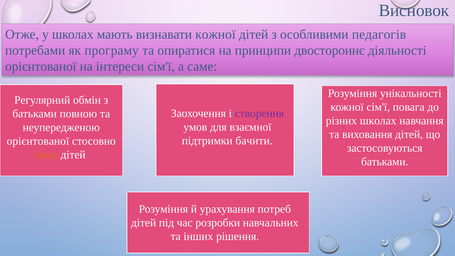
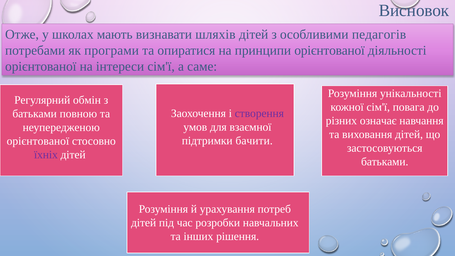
визнавати кожної: кожної -> шляхів
програму: програму -> програми
принципи двостороннє: двостороннє -> орієнтованої
різних школах: школах -> означає
їхніх colour: orange -> purple
